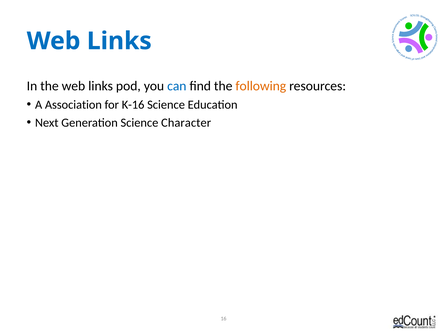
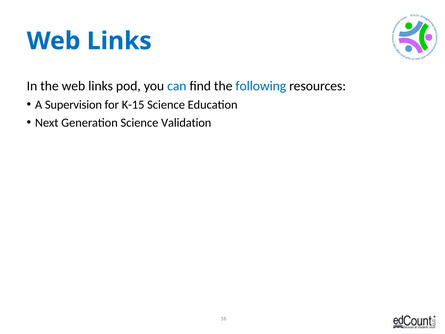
following colour: orange -> blue
Association: Association -> Supervision
K-16: K-16 -> K-15
Character: Character -> Validation
